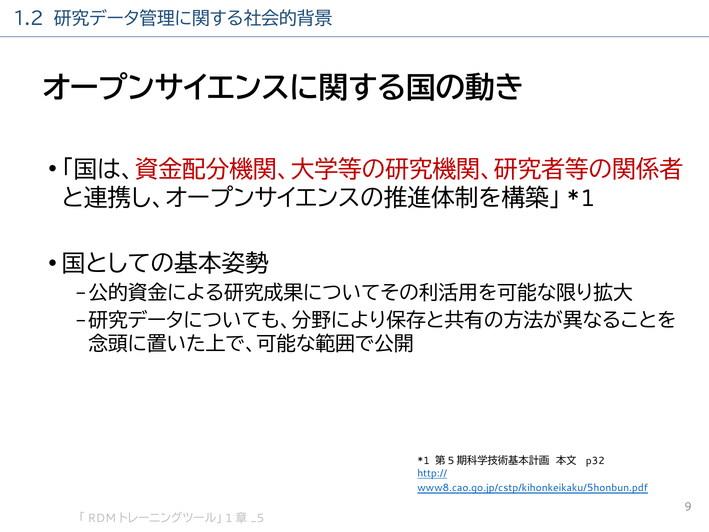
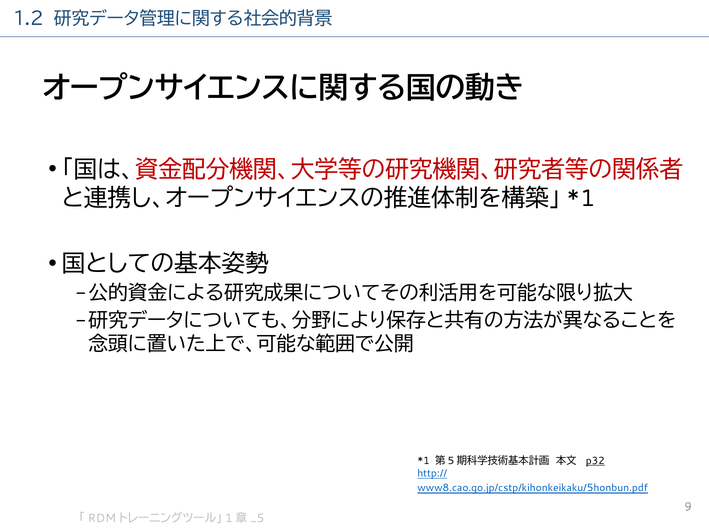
p32 underline: none -> present
